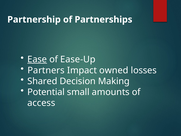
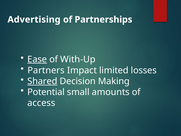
Partnership: Partnership -> Advertising
Ease-Up: Ease-Up -> With-Up
owned: owned -> limited
Shared underline: none -> present
